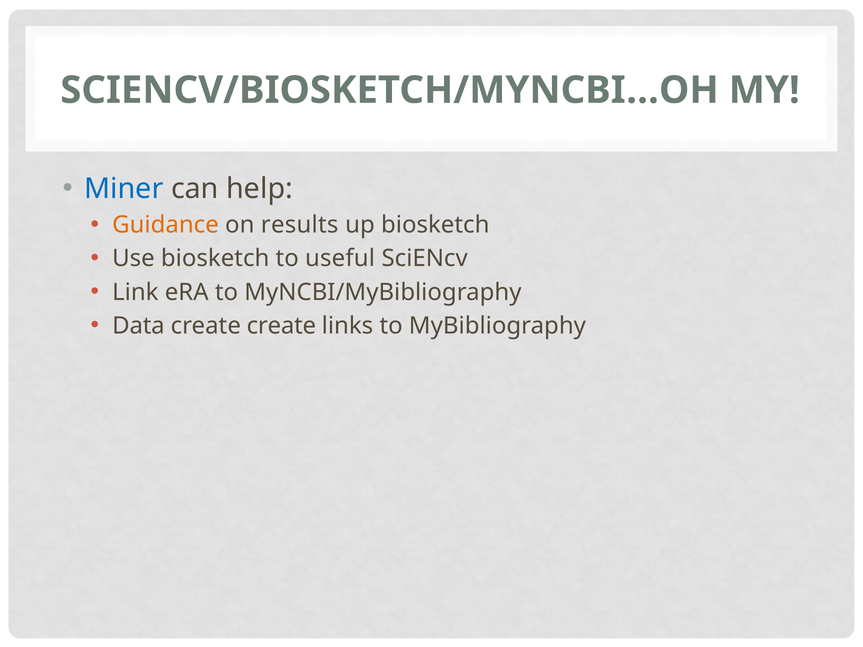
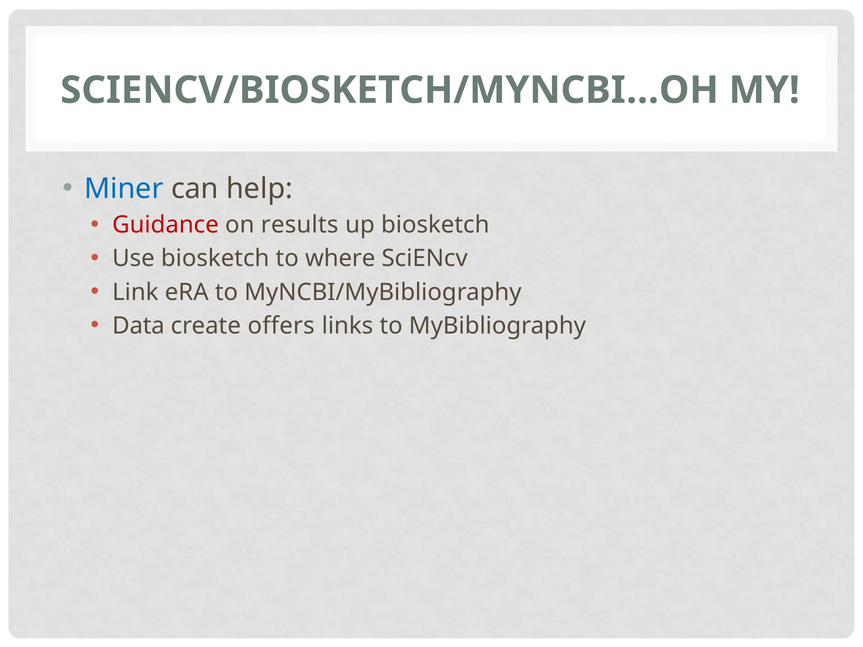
Guidance colour: orange -> red
useful: useful -> where
create create: create -> offers
